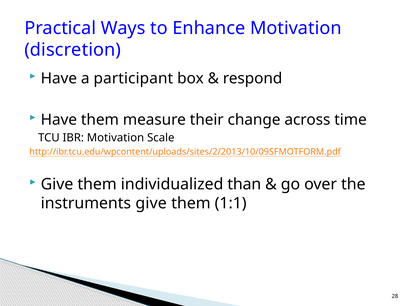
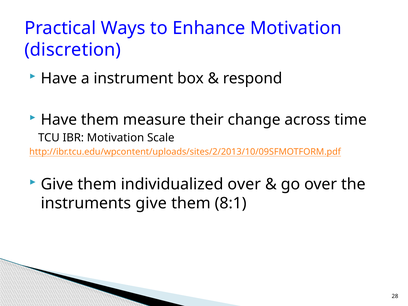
participant: participant -> instrument
individualized than: than -> over
1:1: 1:1 -> 8:1
